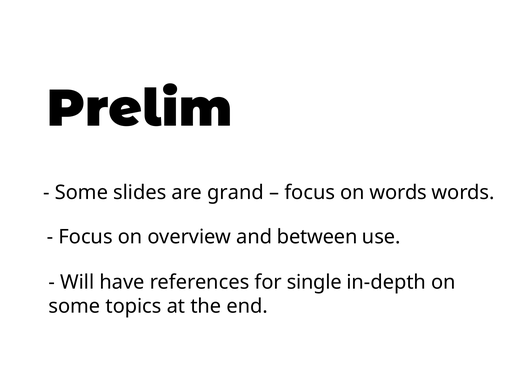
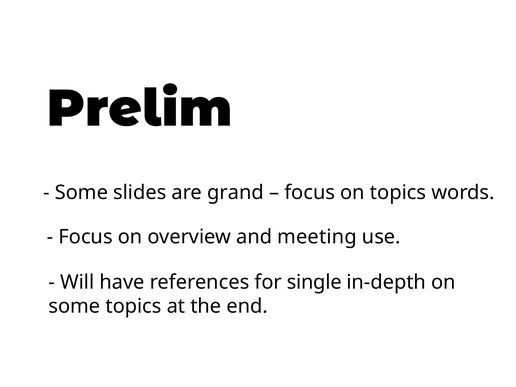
on words: words -> topics
between: between -> meeting
